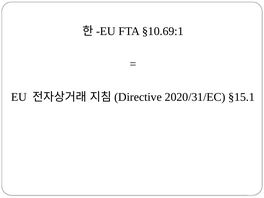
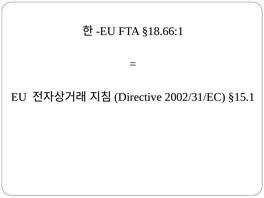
§10.69:1: §10.69:1 -> §18.66:1
2020/31/EC: 2020/31/EC -> 2002/31/EC
